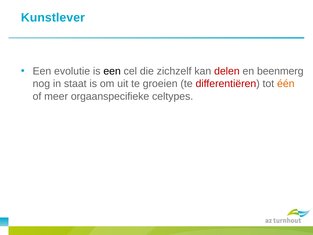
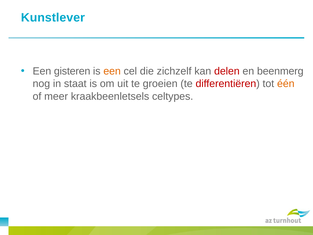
evolutie: evolutie -> gisteren
een at (112, 71) colour: black -> orange
orgaanspecifieke: orgaanspecifieke -> kraakbeenletsels
